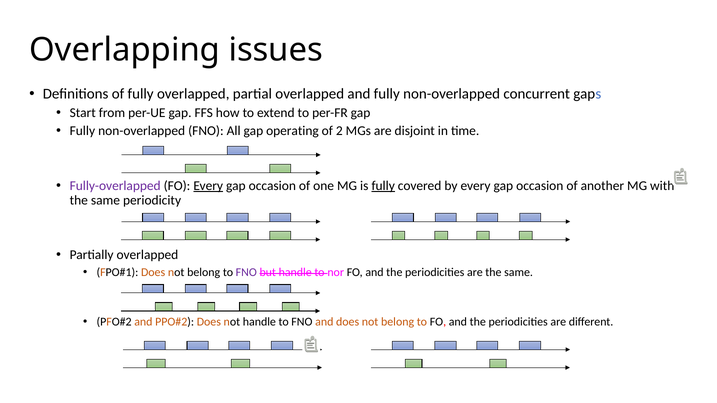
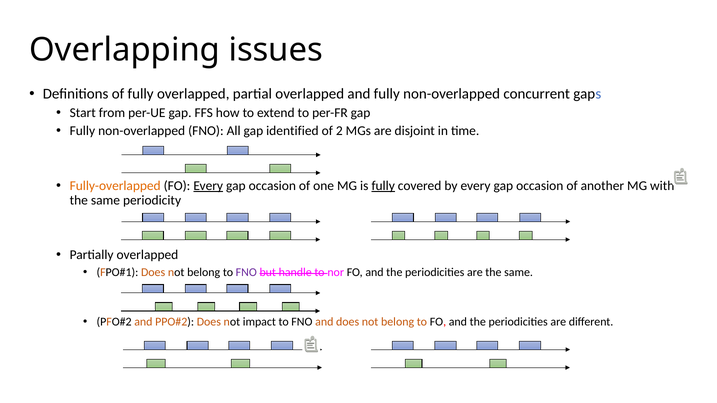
operating: operating -> identified
Fully-overlapped colour: purple -> orange
not handle: handle -> impact
